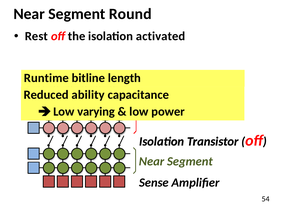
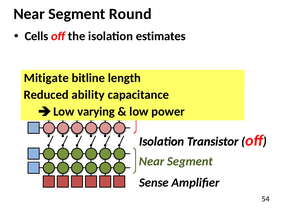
Rest: Rest -> Cells
activated: activated -> estimates
Runtime: Runtime -> Mitigate
